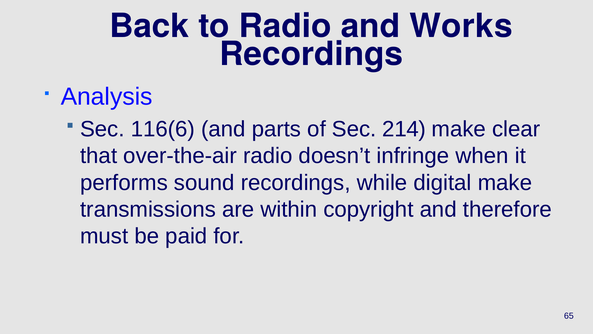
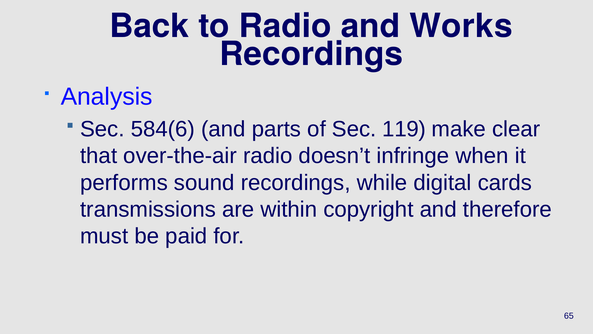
116(6: 116(6 -> 584(6
214: 214 -> 119
digital make: make -> cards
